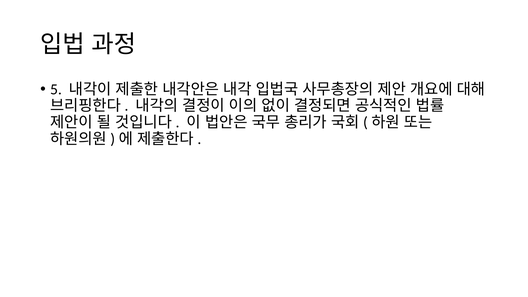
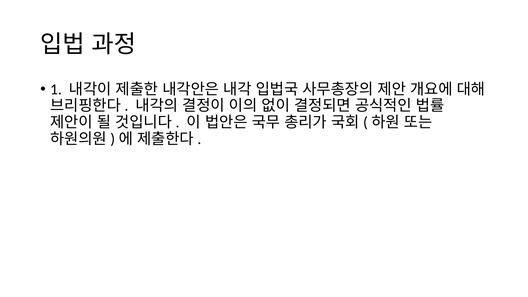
5: 5 -> 1
